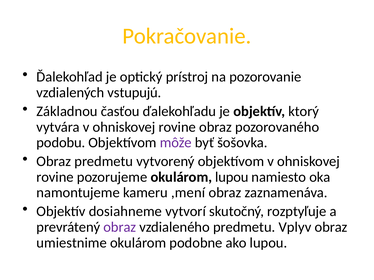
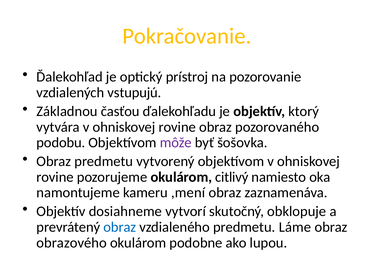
okulárom lupou: lupou -> citlivý
rozptyľuje: rozptyľuje -> obklopuje
obraz at (120, 227) colour: purple -> blue
Vplyv: Vplyv -> Láme
umiestnime: umiestnime -> obrazového
